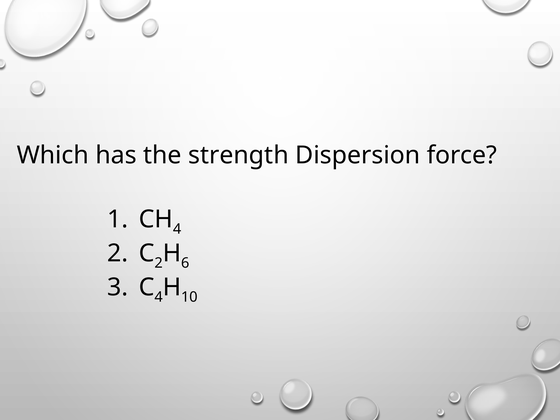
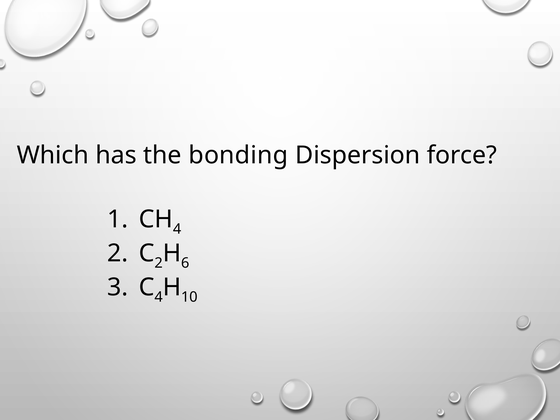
strength: strength -> bonding
